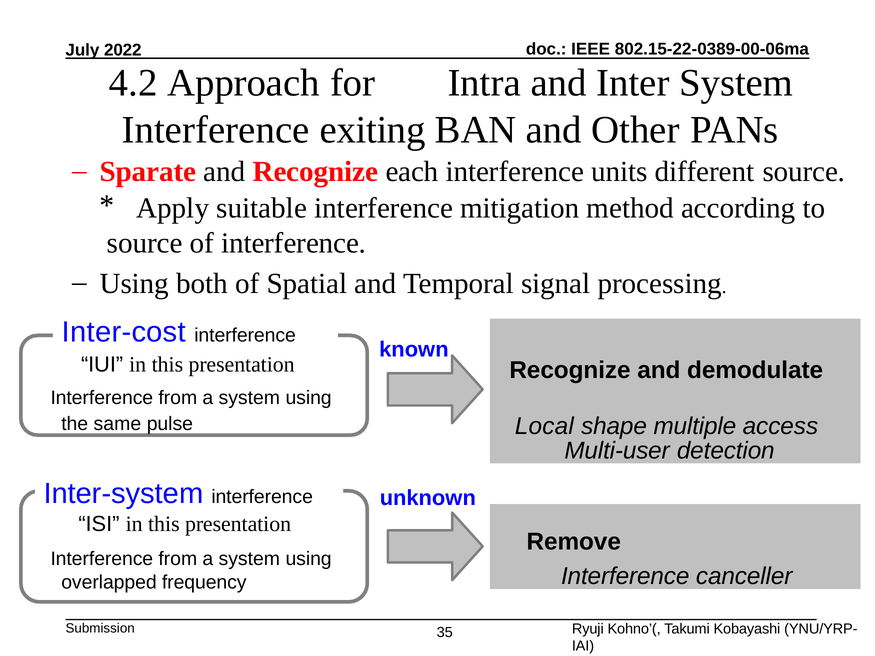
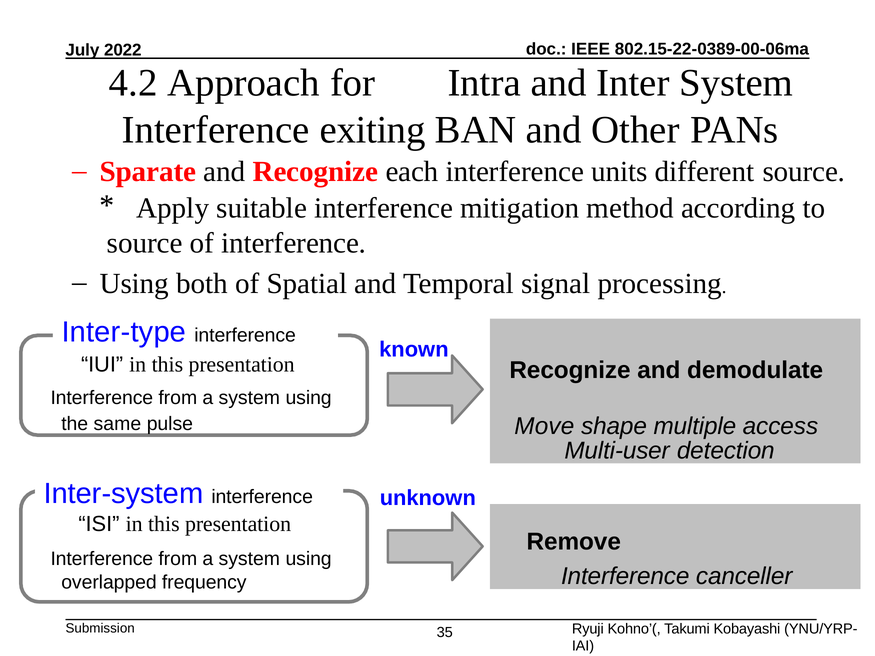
Inter-cost: Inter-cost -> Inter-type
Local: Local -> Move
